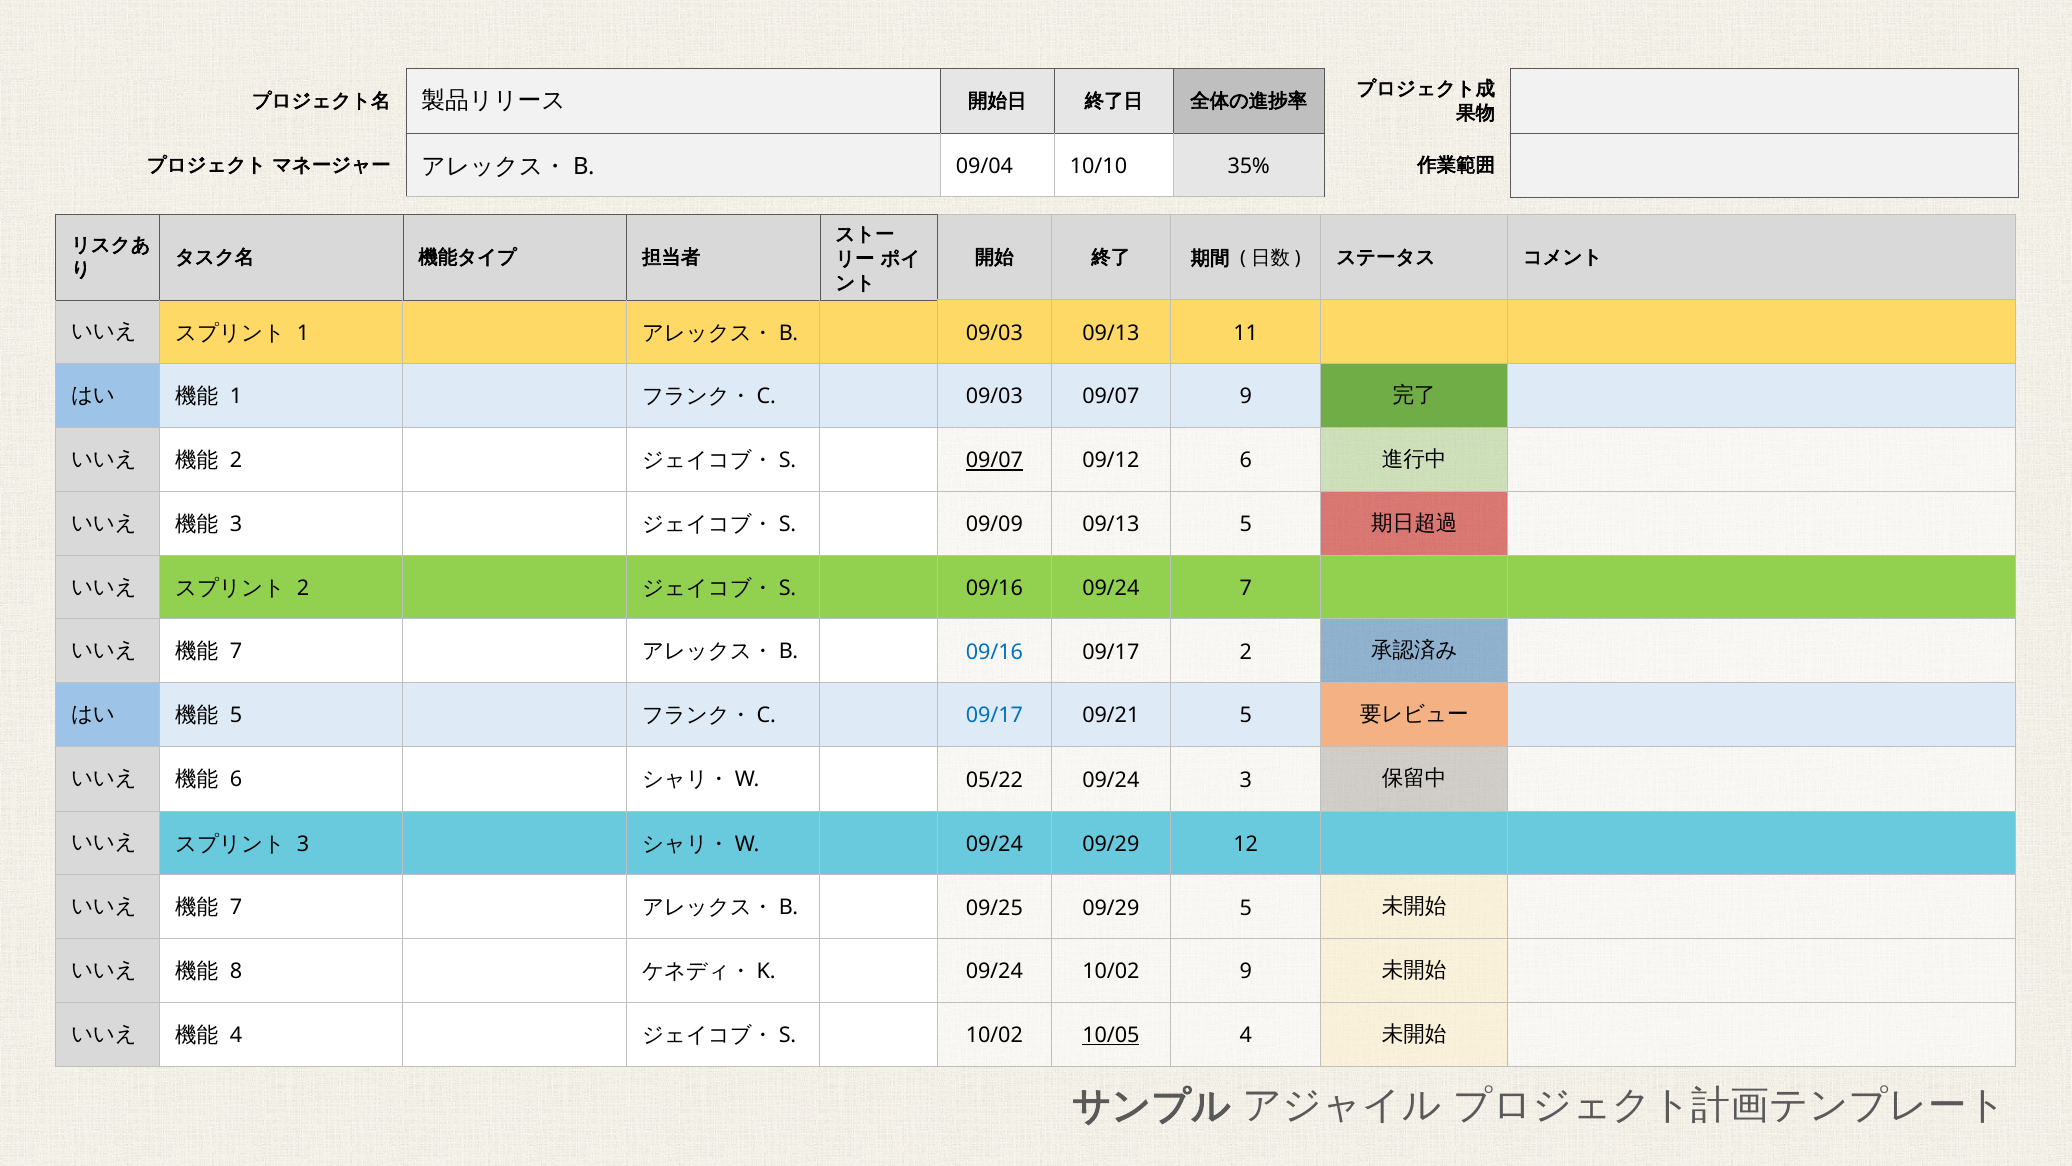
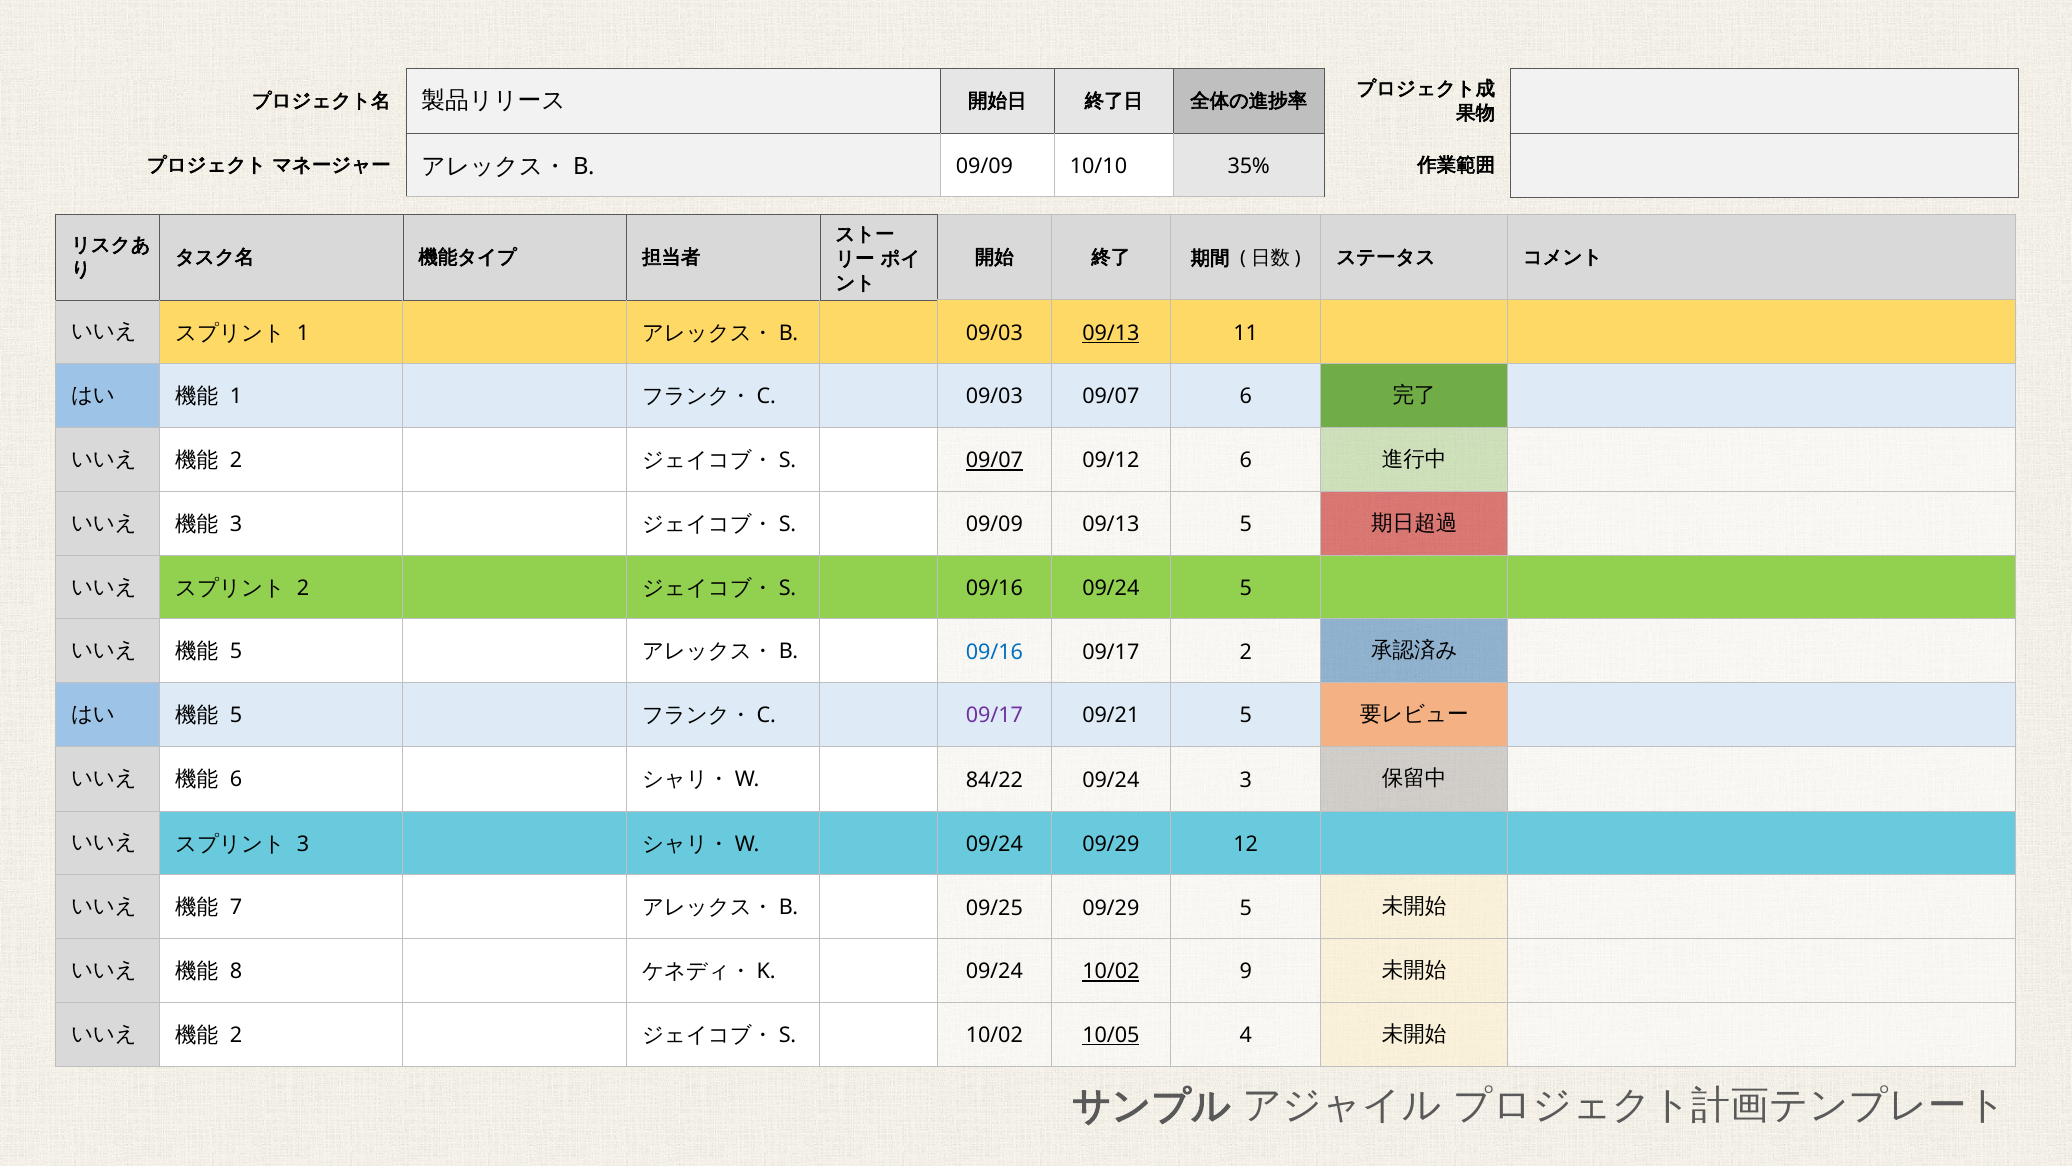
09/04 at (984, 166): 09/04 -> 09/09
09/13 at (1111, 333) underline: none -> present
09/07 9: 9 -> 6
09/24 7: 7 -> 5
7 at (236, 652): 7 -> 5
09/17 at (994, 715) colour: blue -> purple
05/22: 05/22 -> 84/22
10/02 at (1111, 971) underline: none -> present
4 at (236, 1035): 4 -> 2
